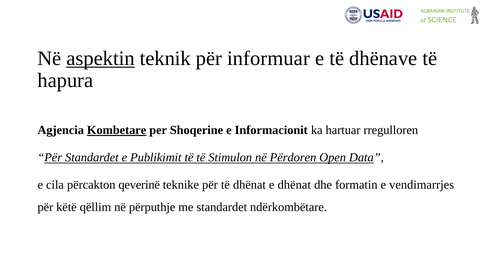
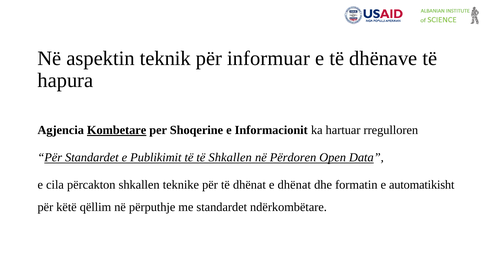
aspektin underline: present -> none
të Stimulon: Stimulon -> Shkallen
përcakton qeverinë: qeverinë -> shkallen
vendimarrjes: vendimarrjes -> automatikisht
